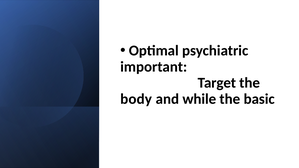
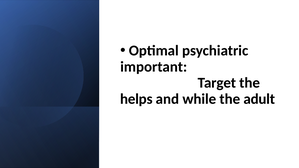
body: body -> helps
basic: basic -> adult
